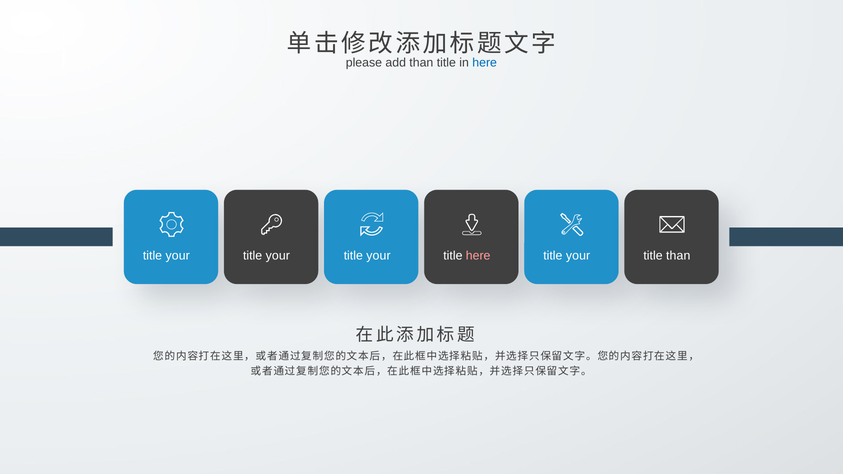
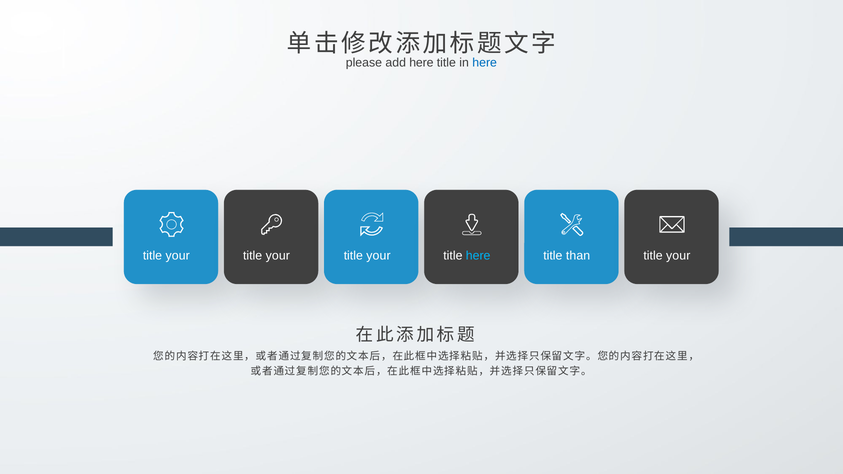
add than: than -> here
here at (478, 256) colour: pink -> light blue
your at (578, 256): your -> than
than at (678, 256): than -> your
